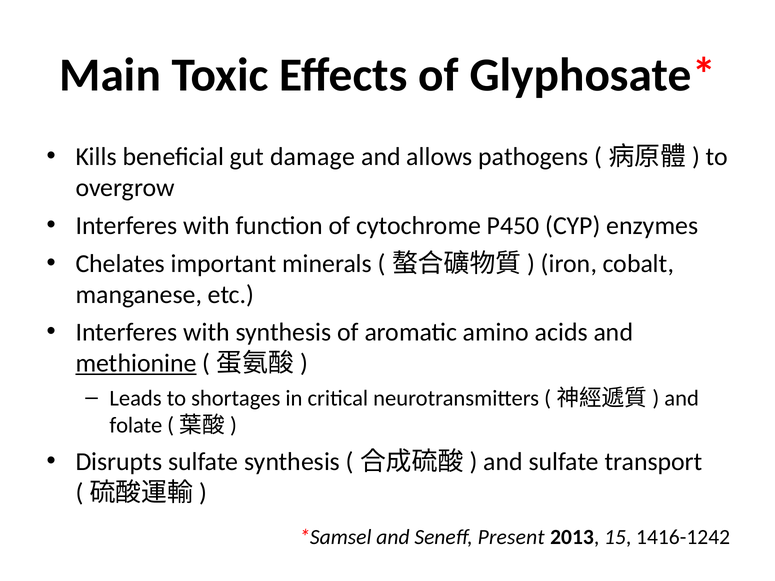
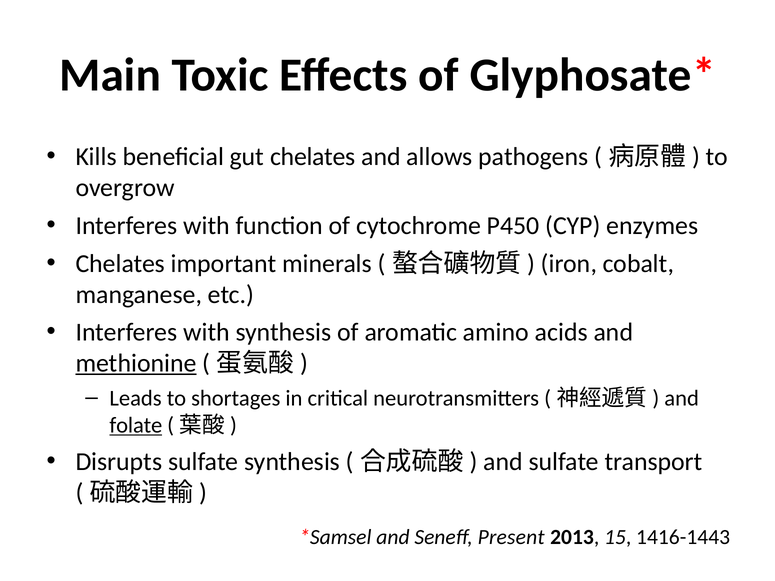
gut damage: damage -> chelates
folate underline: none -> present
1416-1242: 1416-1242 -> 1416-1443
